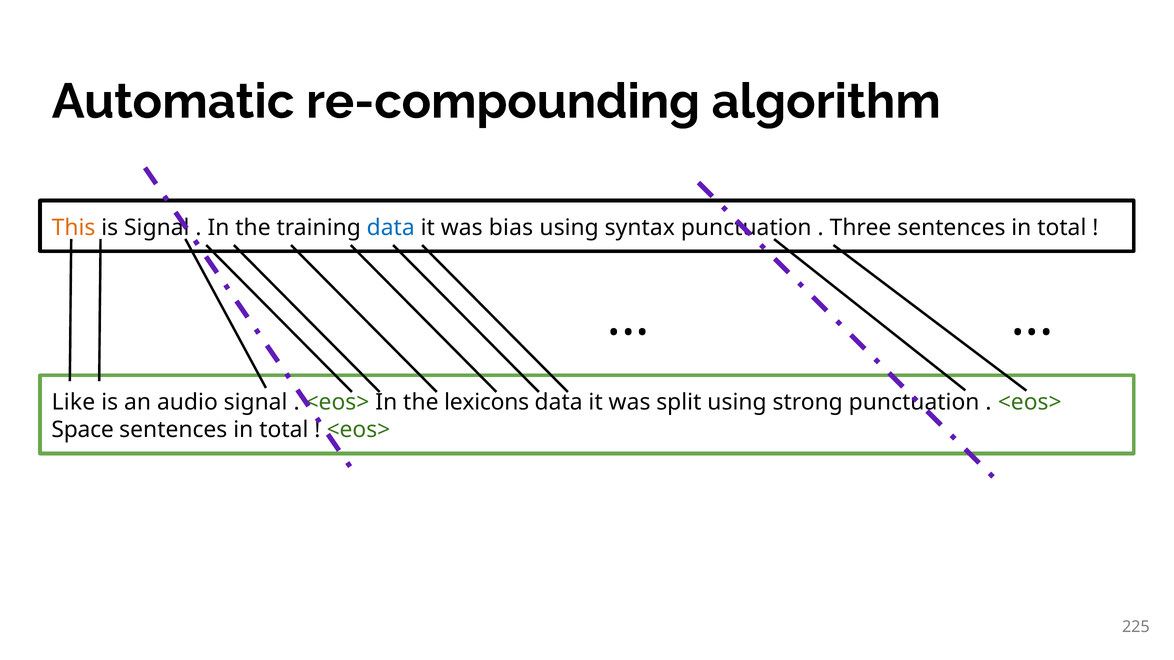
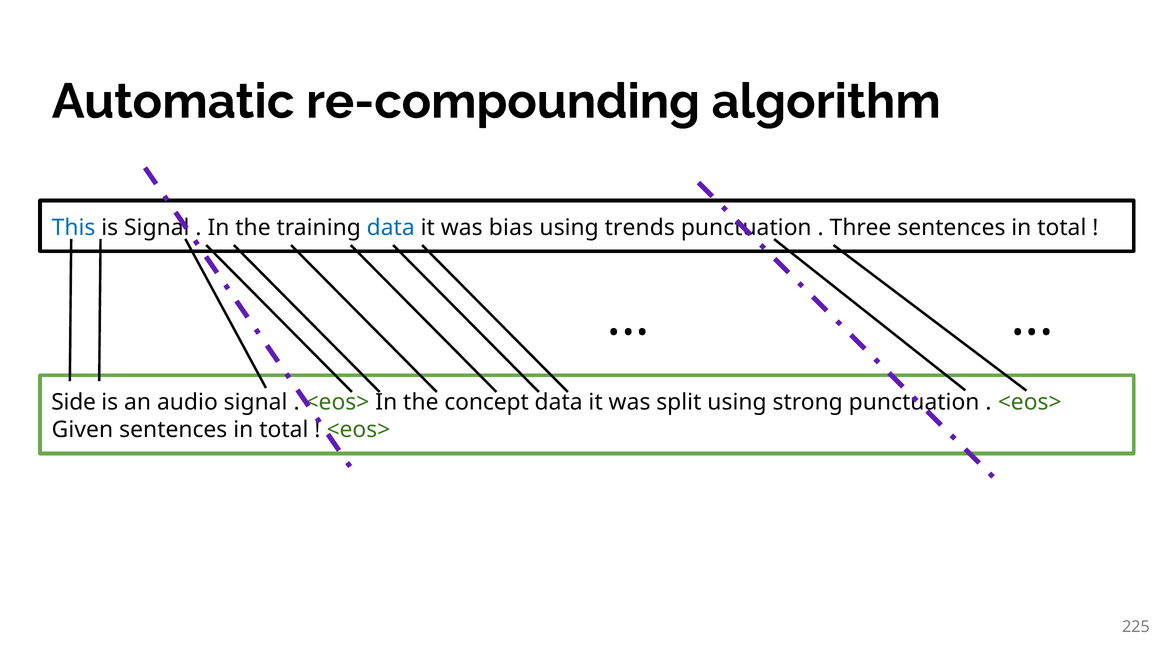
This colour: orange -> blue
syntax: syntax -> trends
Like: Like -> Side
lexicons: lexicons -> concept
Space: Space -> Given
